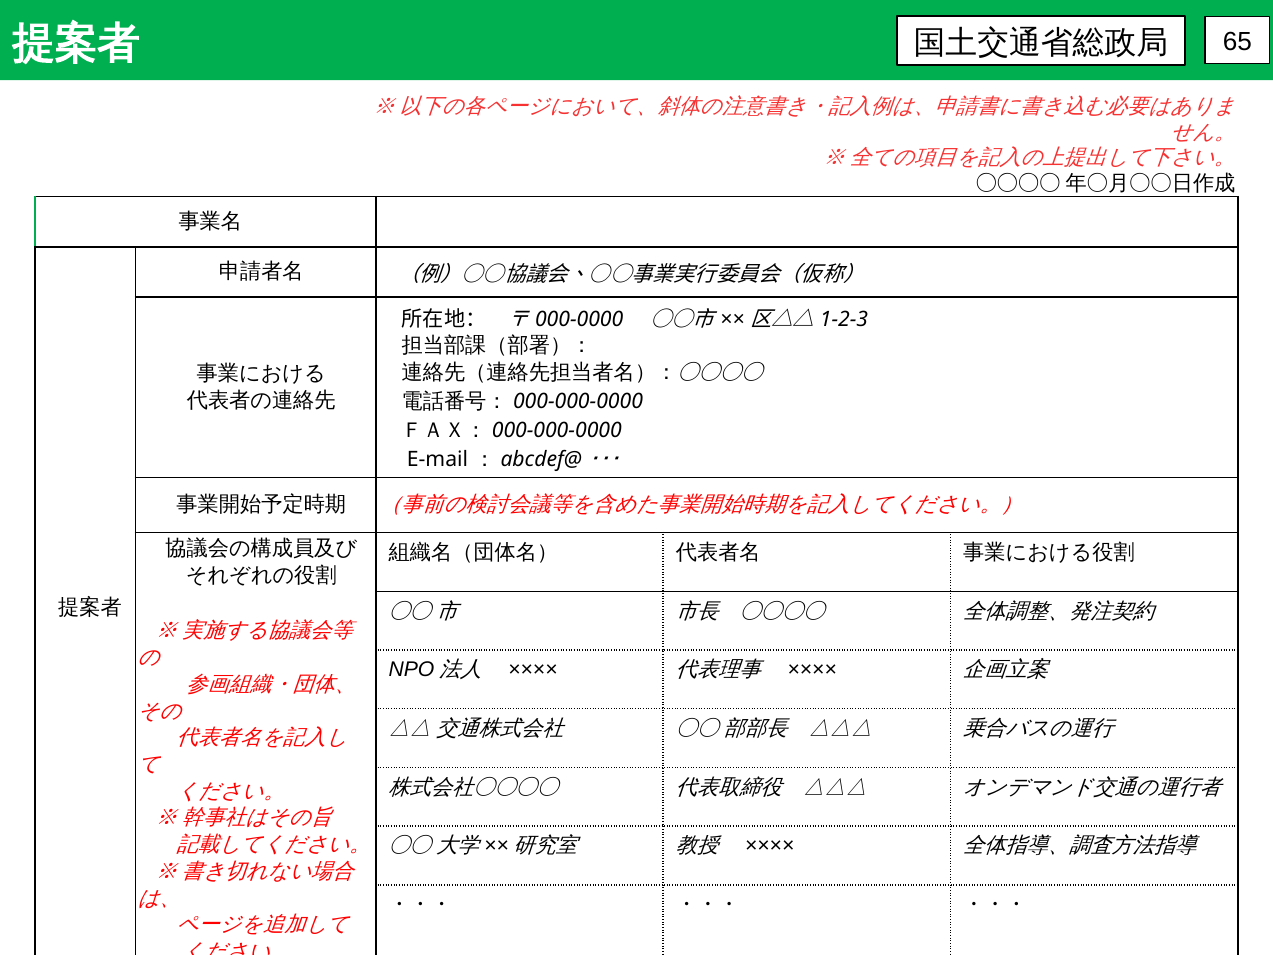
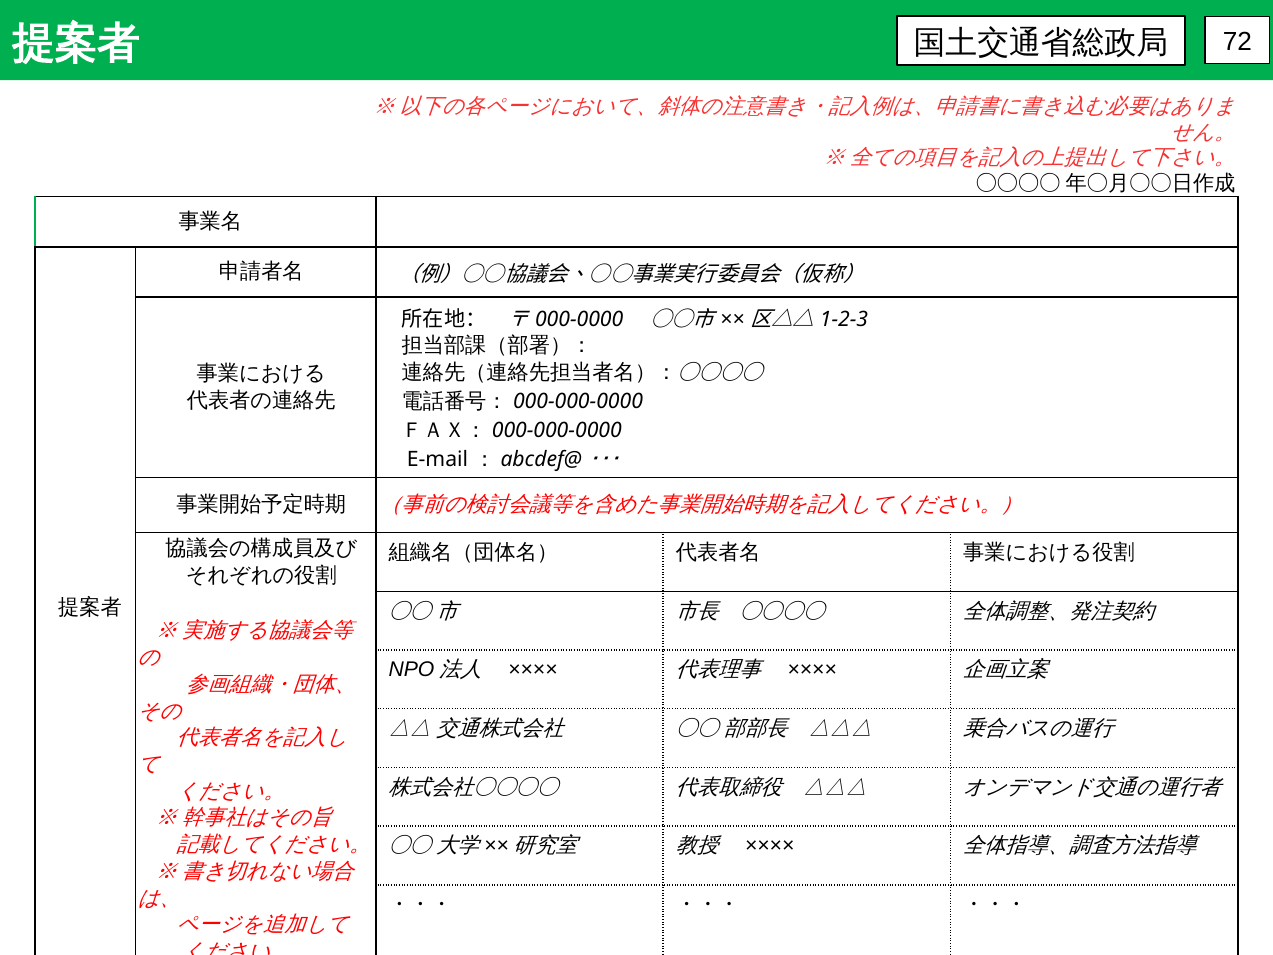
65: 65 -> 72
